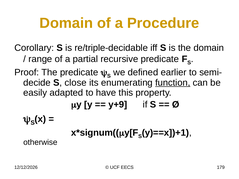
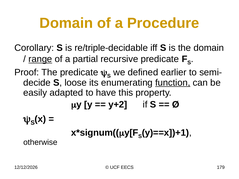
range underline: none -> present
close: close -> loose
y+9: y+9 -> y+2
